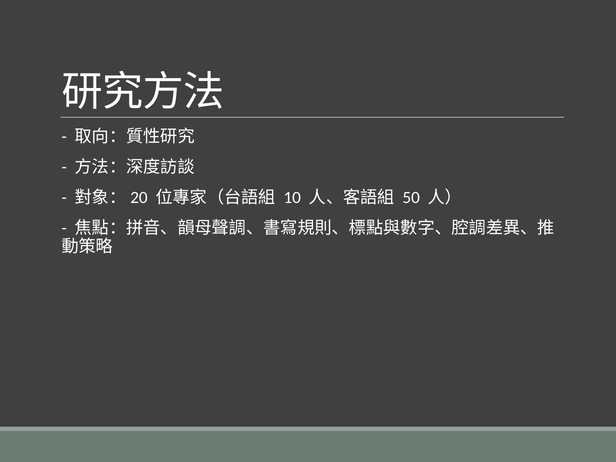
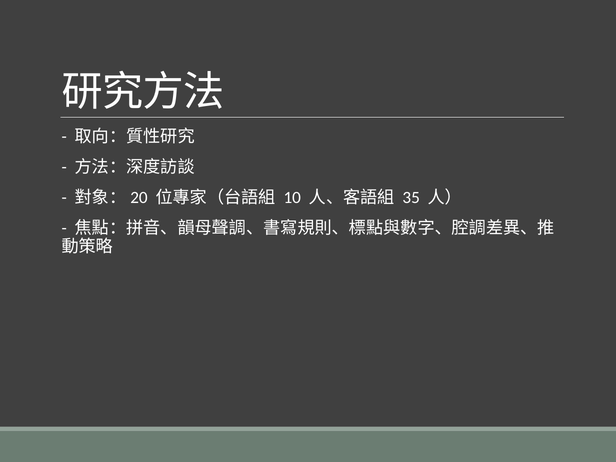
50: 50 -> 35
